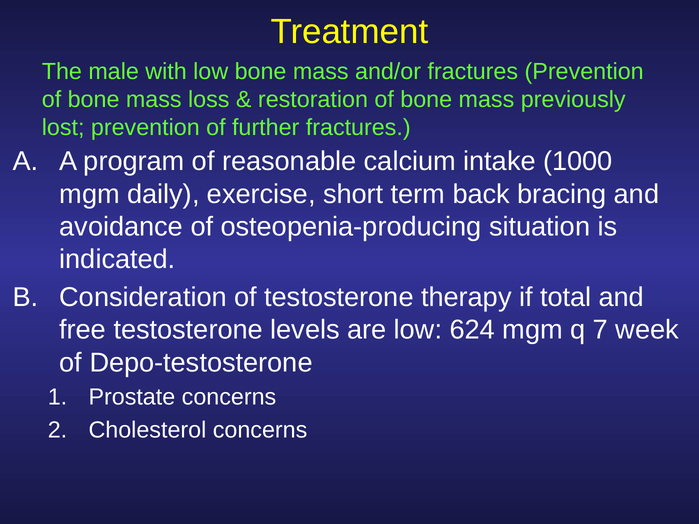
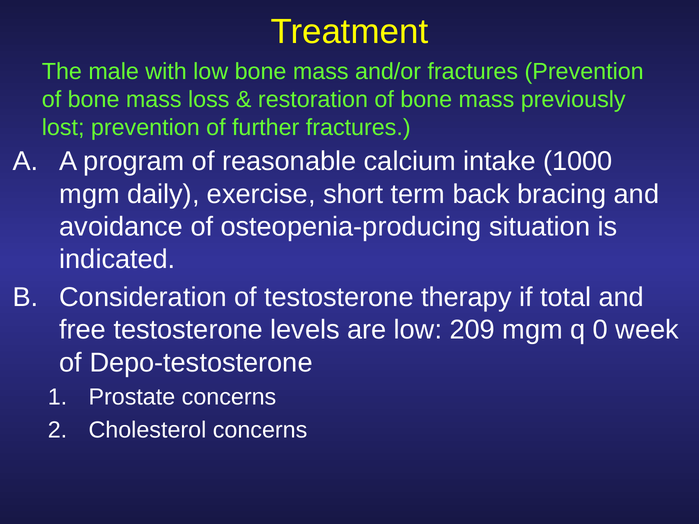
624: 624 -> 209
7: 7 -> 0
